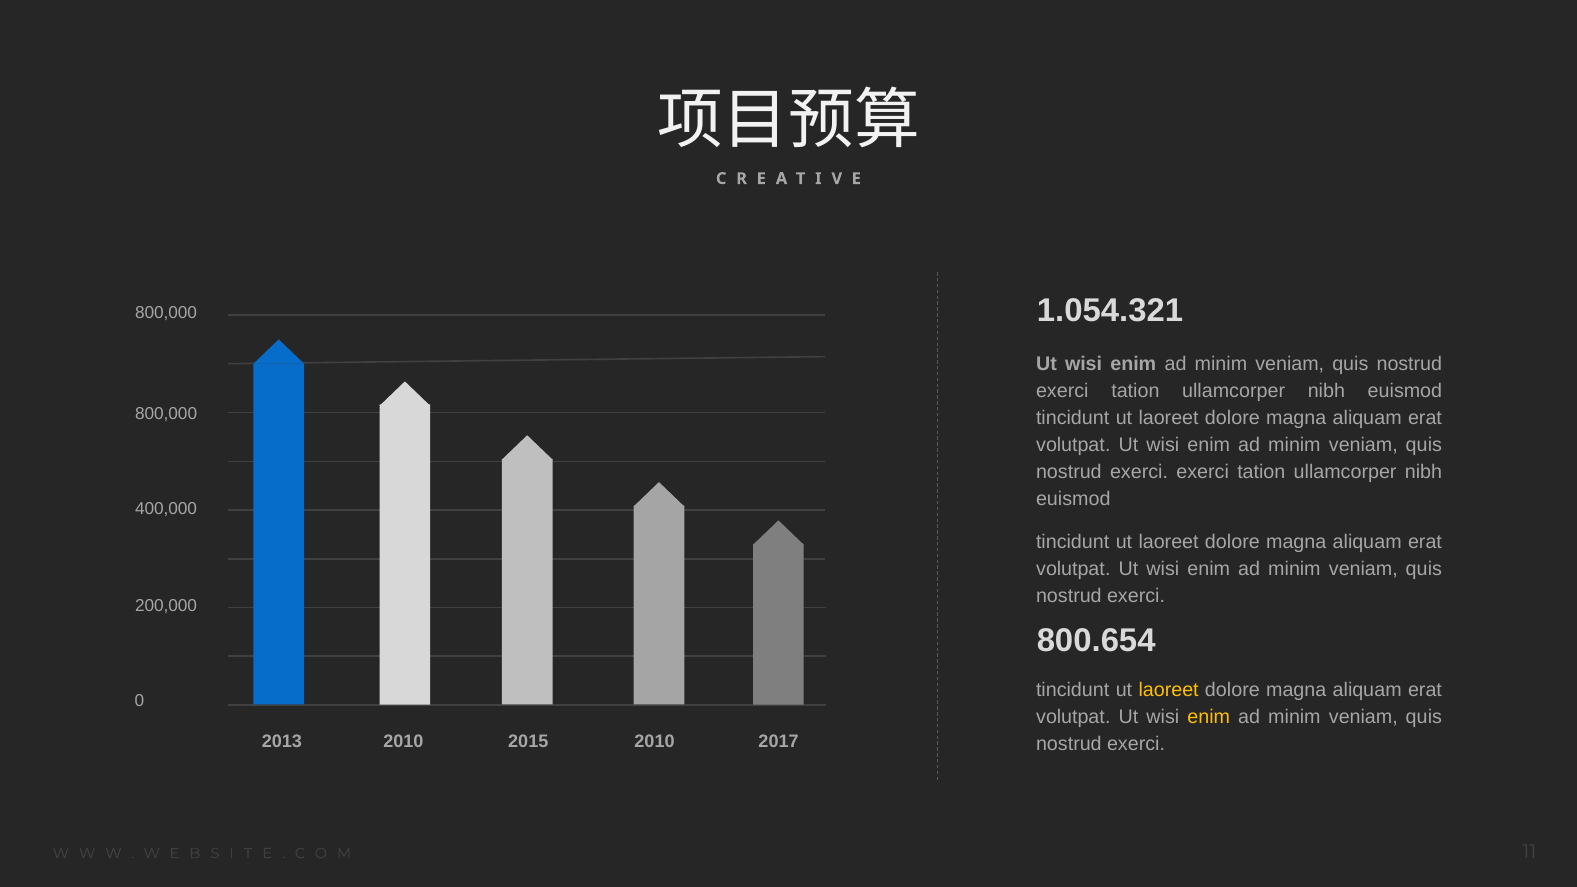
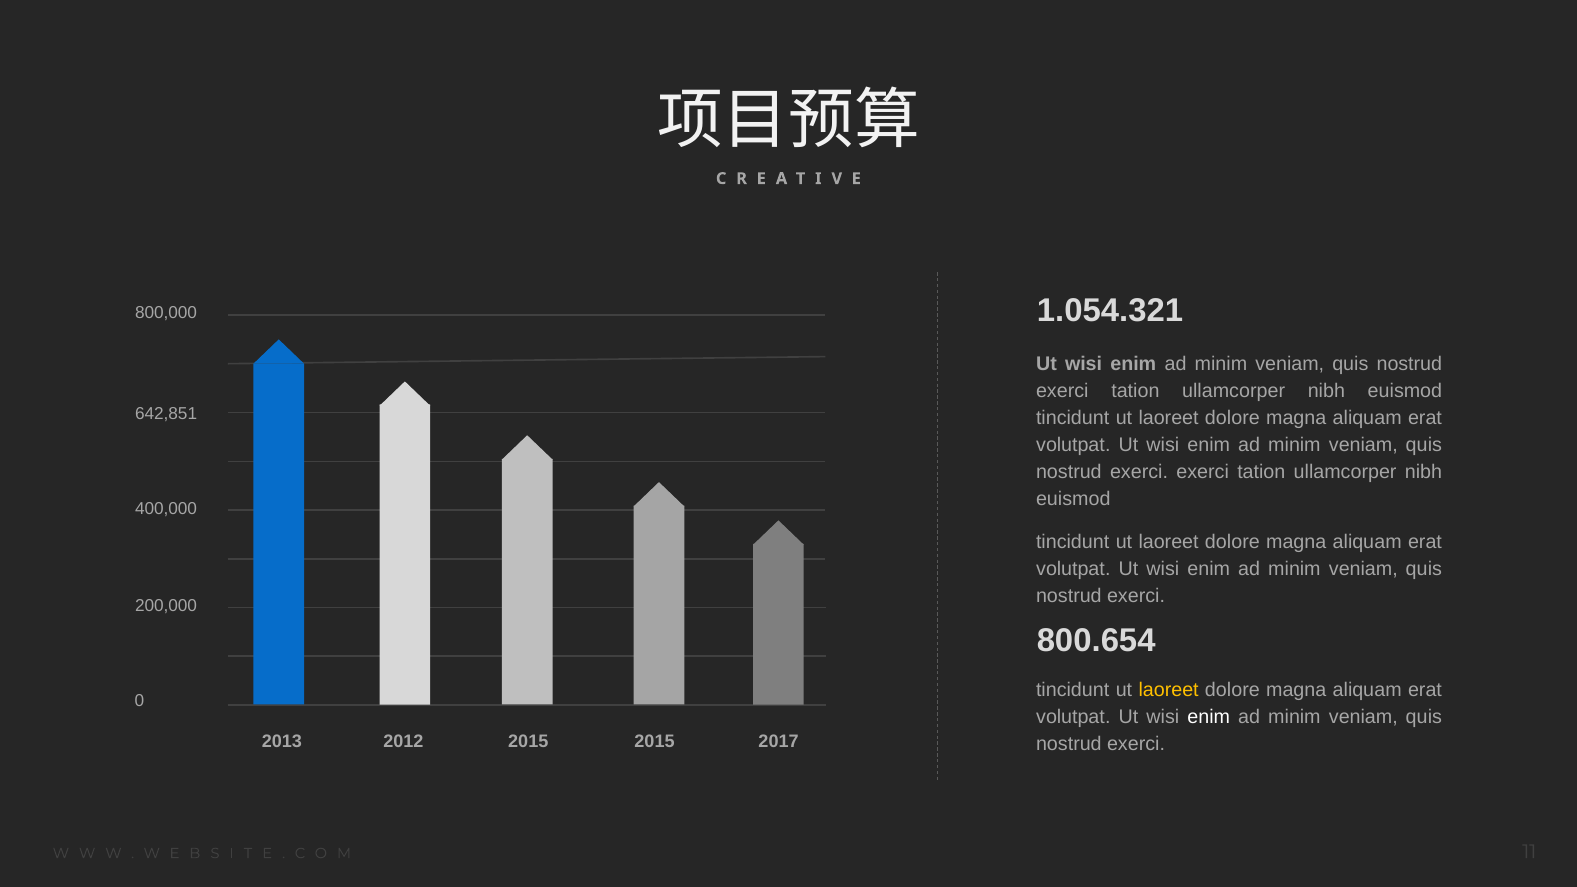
800,000 at (166, 413): 800,000 -> 642,851
enim at (1209, 717) colour: yellow -> white
2013 2010: 2010 -> 2012
2015 2010: 2010 -> 2015
